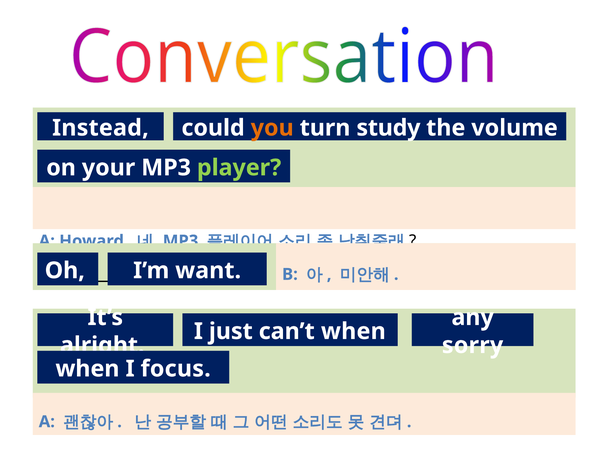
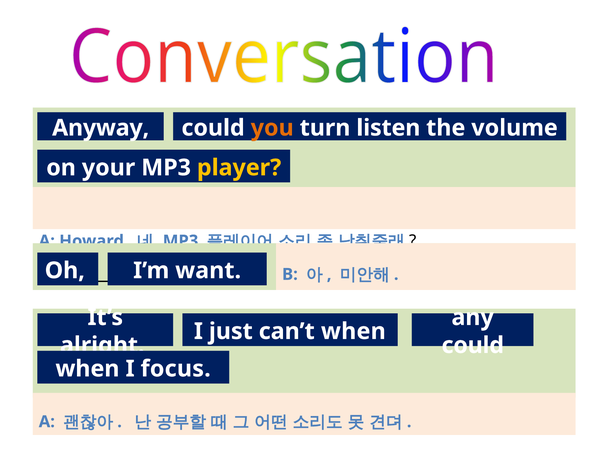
Instead: Instead -> Anyway
study: study -> listen
player colour: light green -> yellow
sorry at (473, 346): sorry -> could
